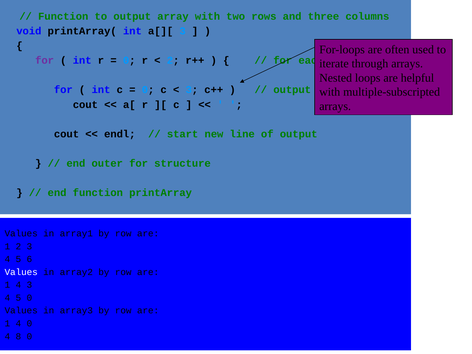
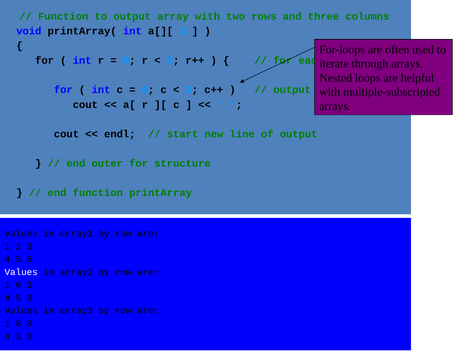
for at (45, 61) colour: purple -> black
4 at (18, 285): 4 -> 0
4 at (18, 323): 4 -> 8
4 8: 8 -> 3
